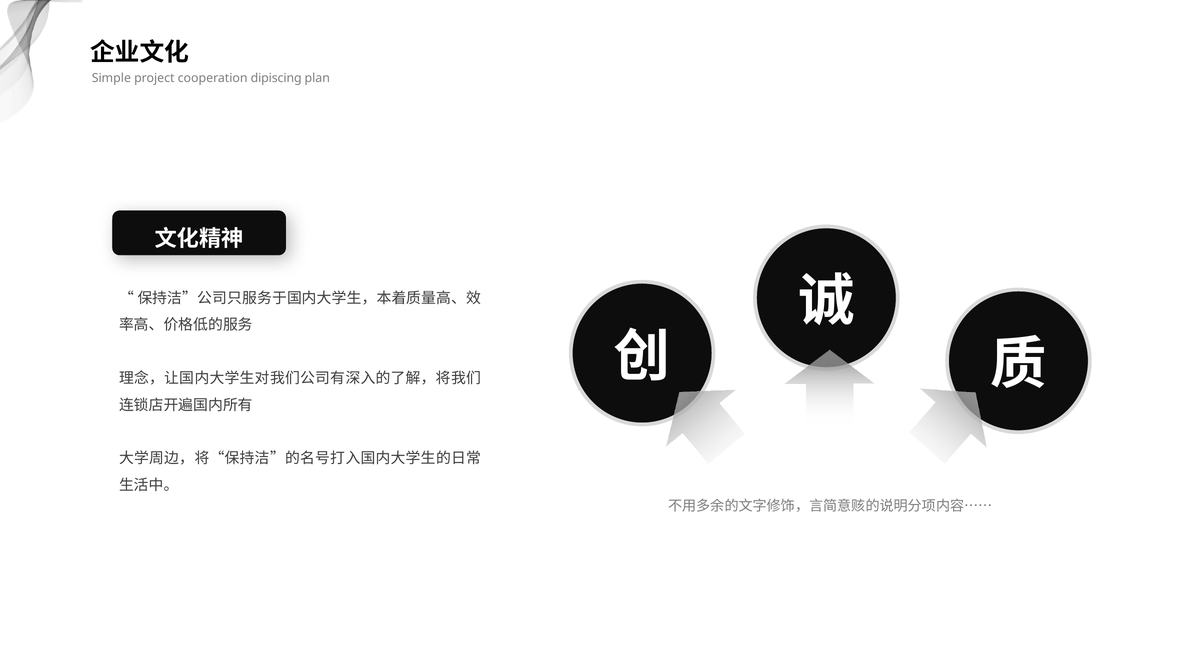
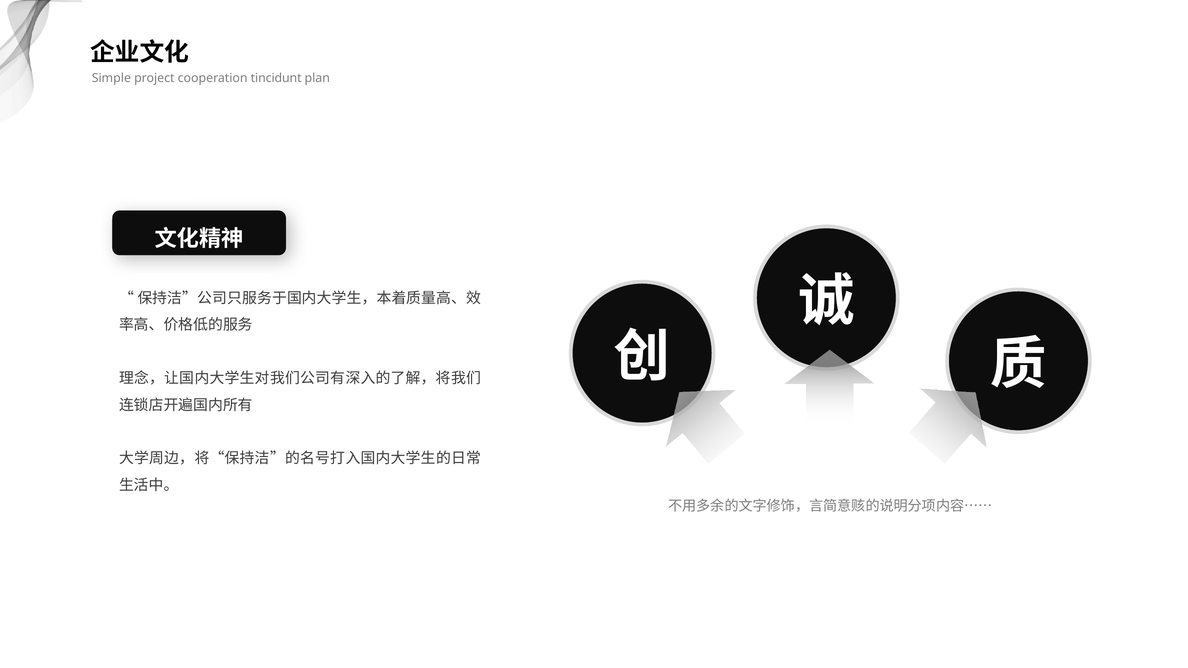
dipiscing: dipiscing -> tincidunt
